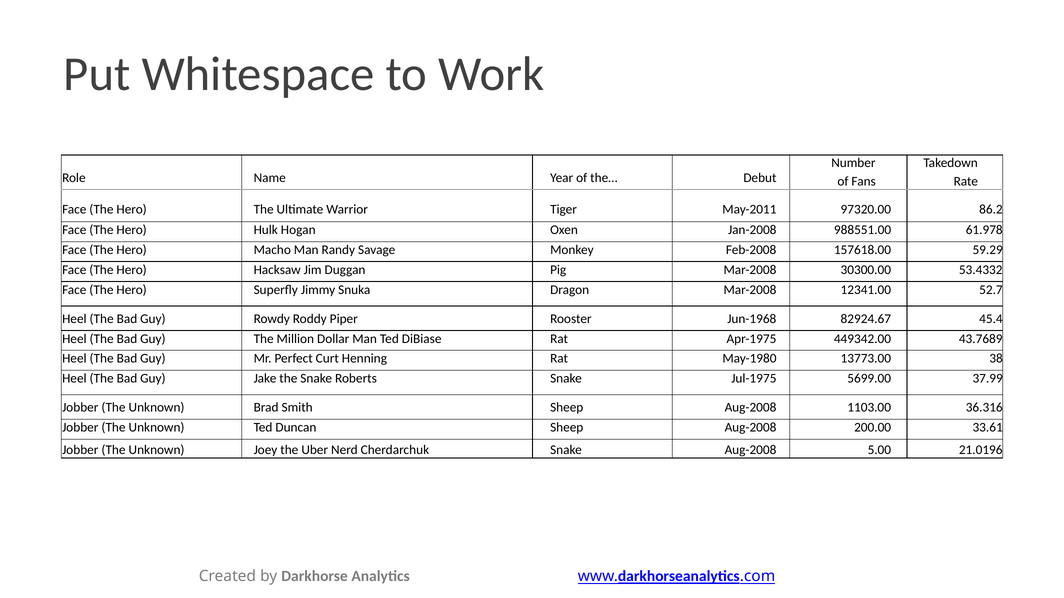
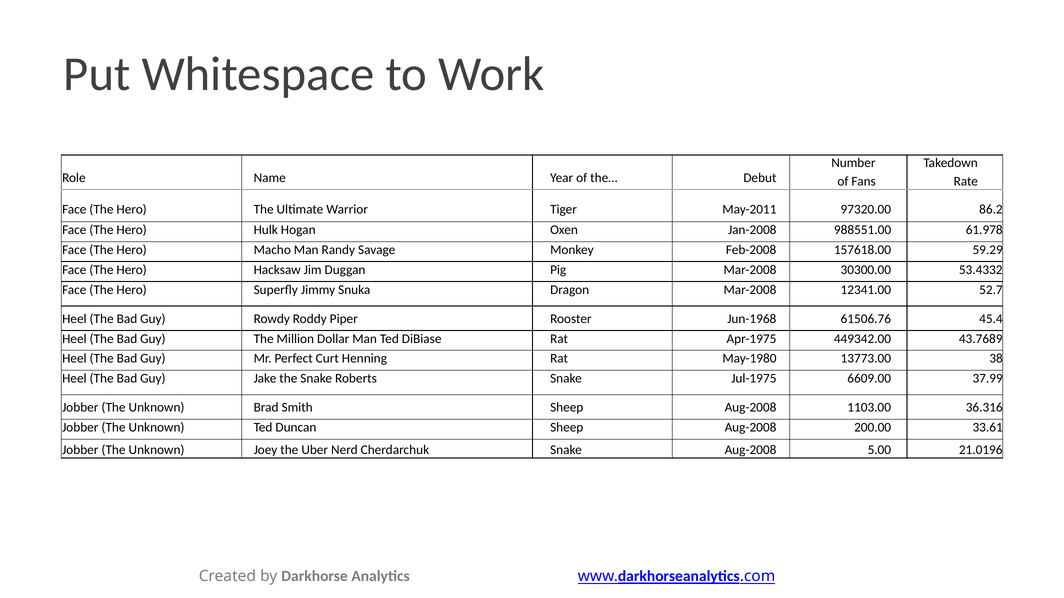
82924.67: 82924.67 -> 61506.76
5699.00: 5699.00 -> 6609.00
